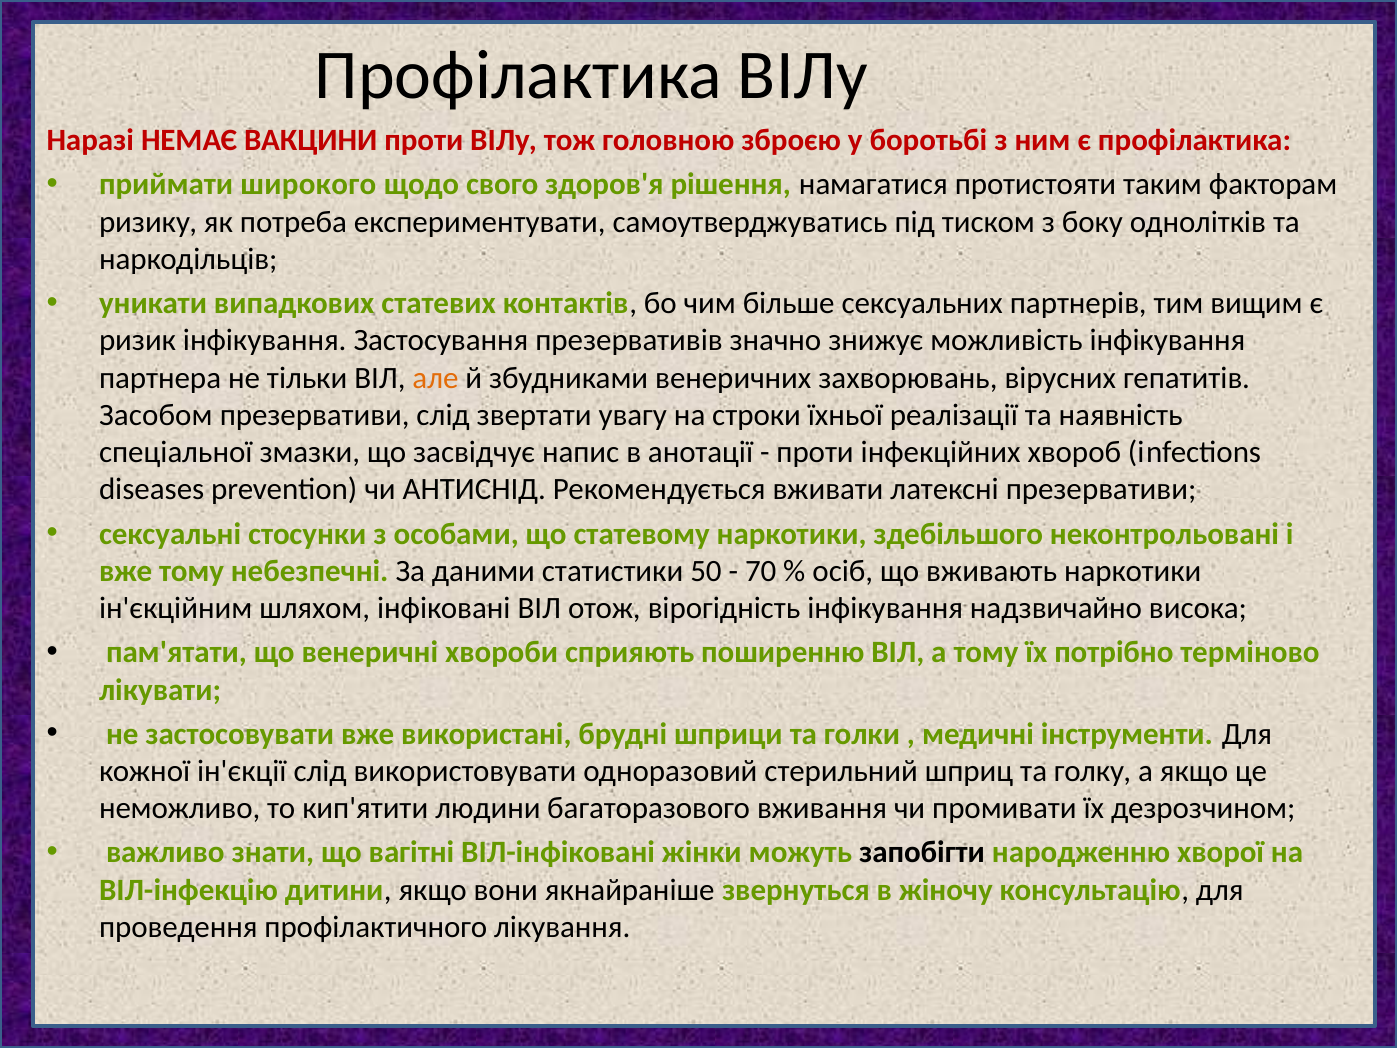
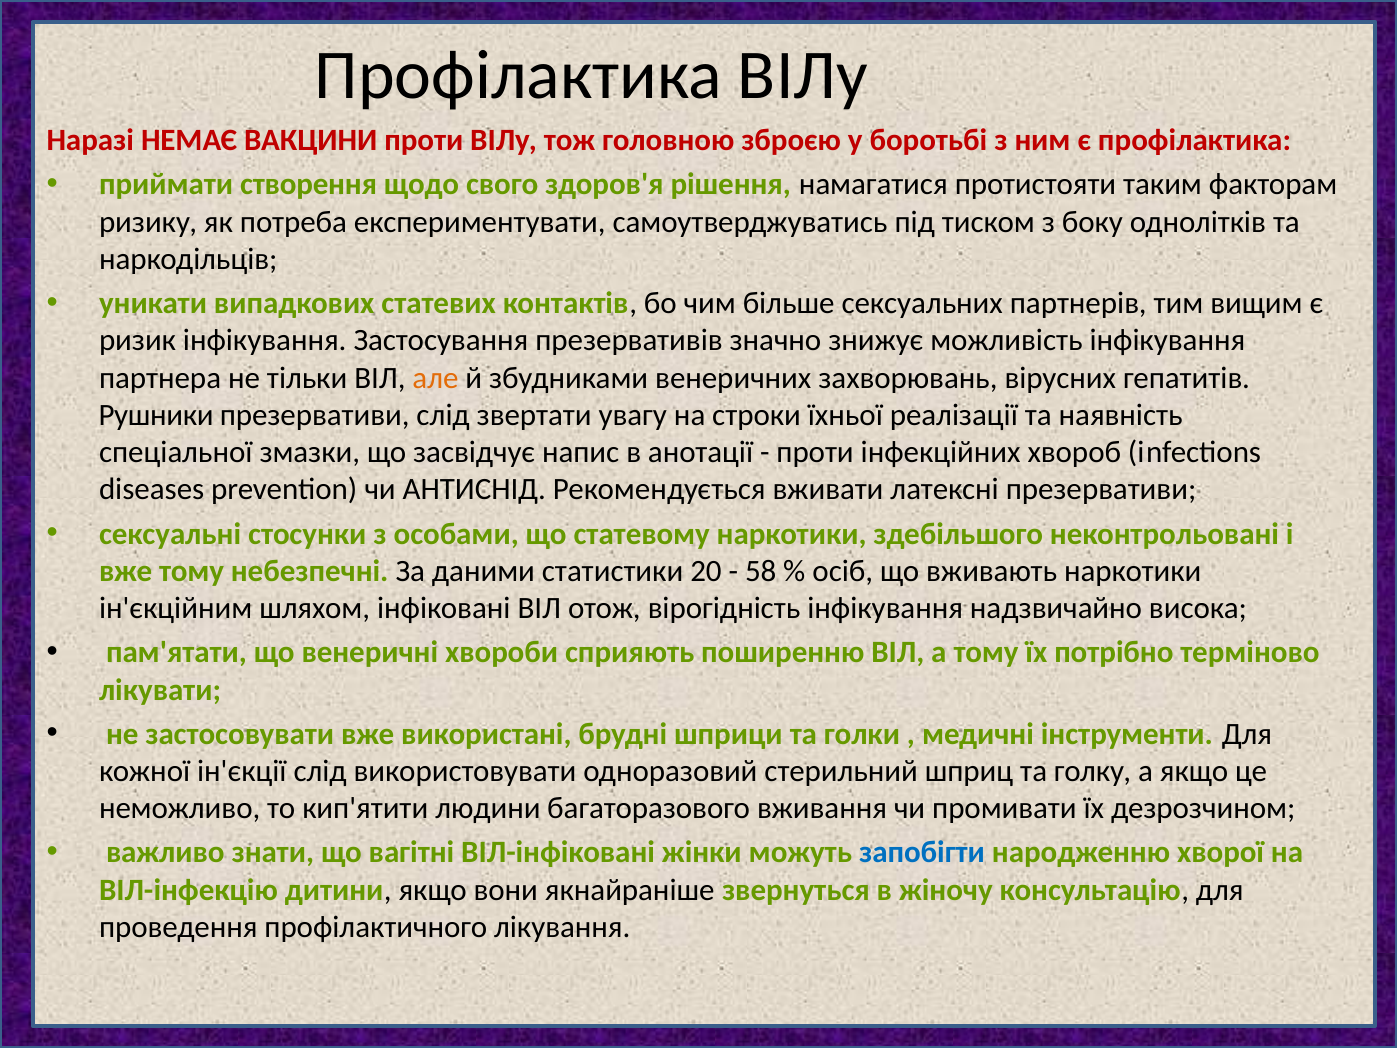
широкого: широкого -> створення
Засобом: Засобом -> Рушники
50: 50 -> 20
70: 70 -> 58
запобігти colour: black -> blue
